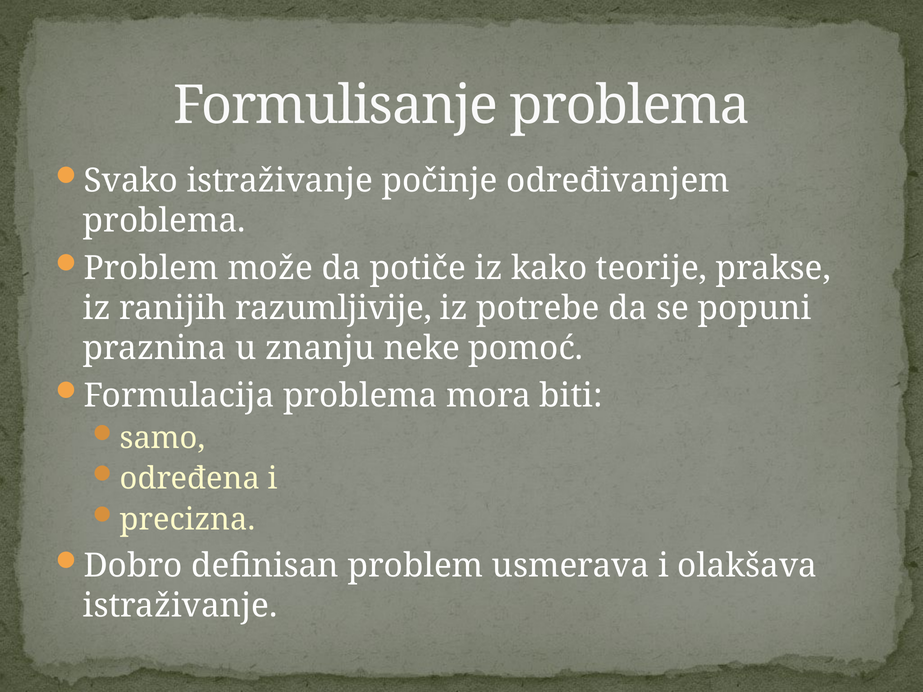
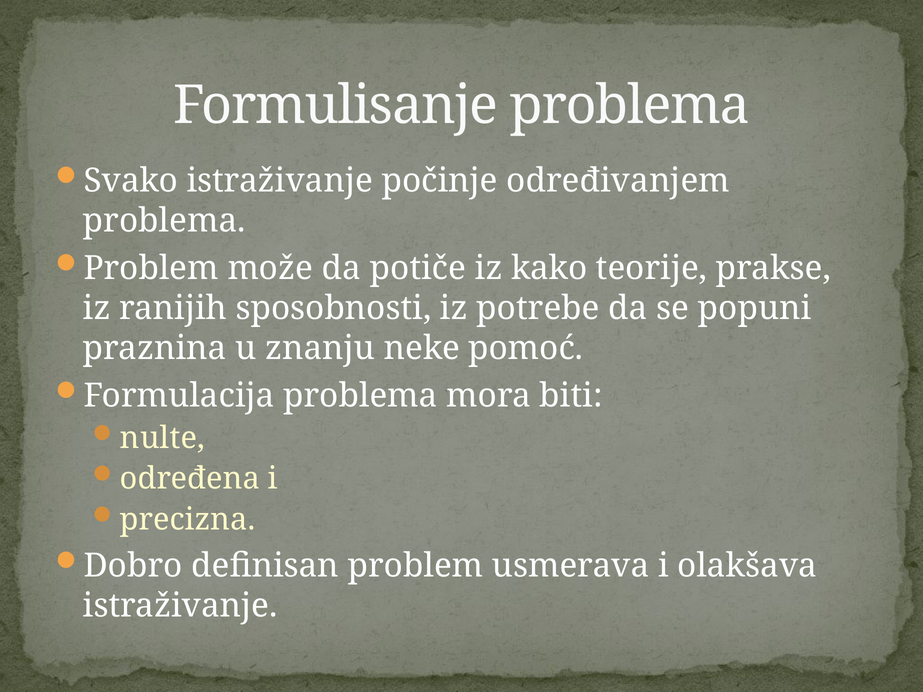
razumljivije: razumljivije -> sposobnosti
samo: samo -> nulte
